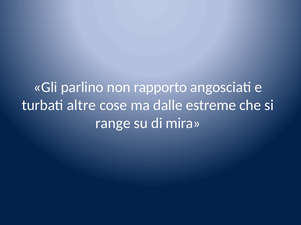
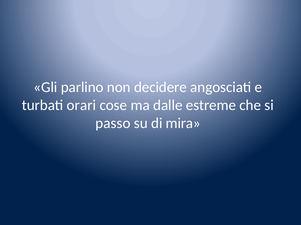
rapporto: rapporto -> decidere
altre: altre -> orari
range: range -> passo
